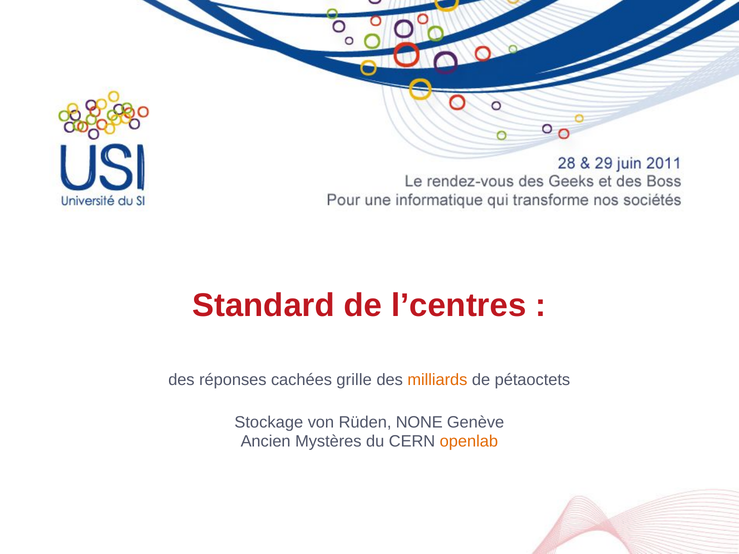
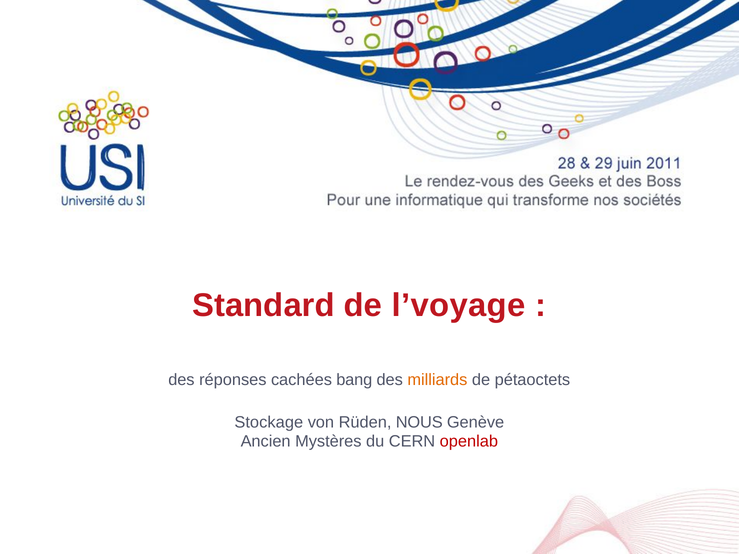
l’centres: l’centres -> l’voyage
grille: grille -> bang
NONE: NONE -> NOUS
openlab colour: orange -> red
